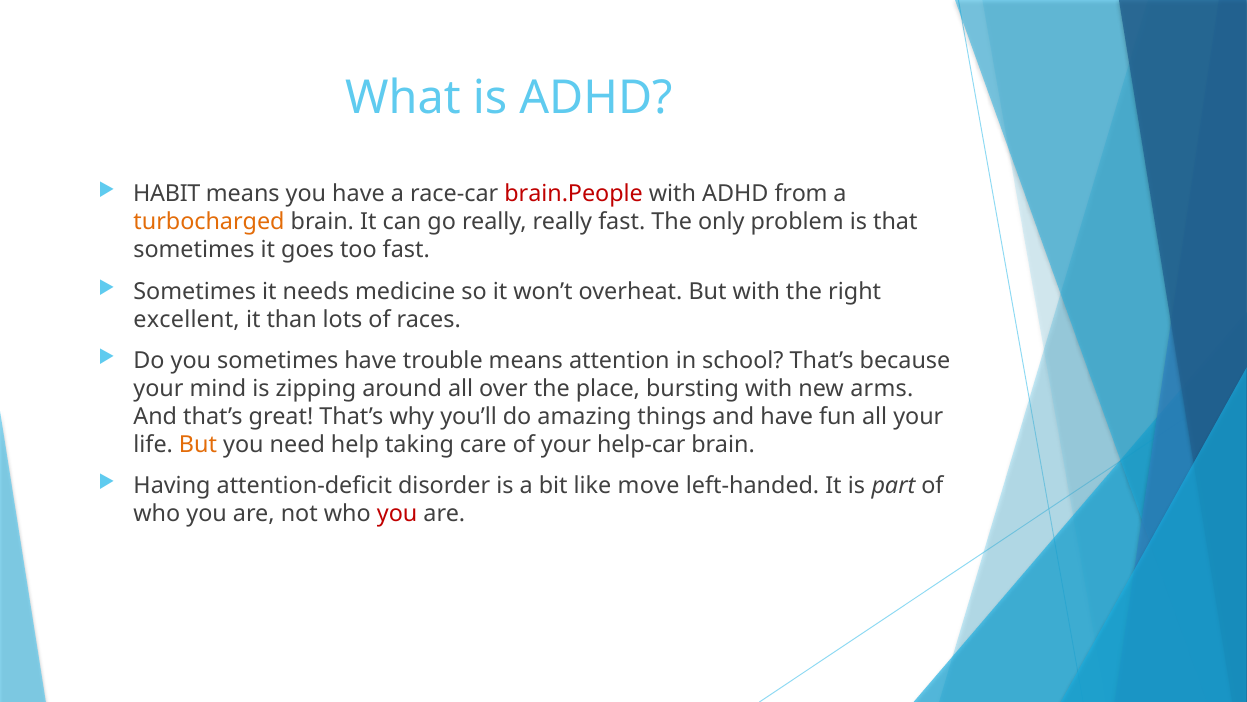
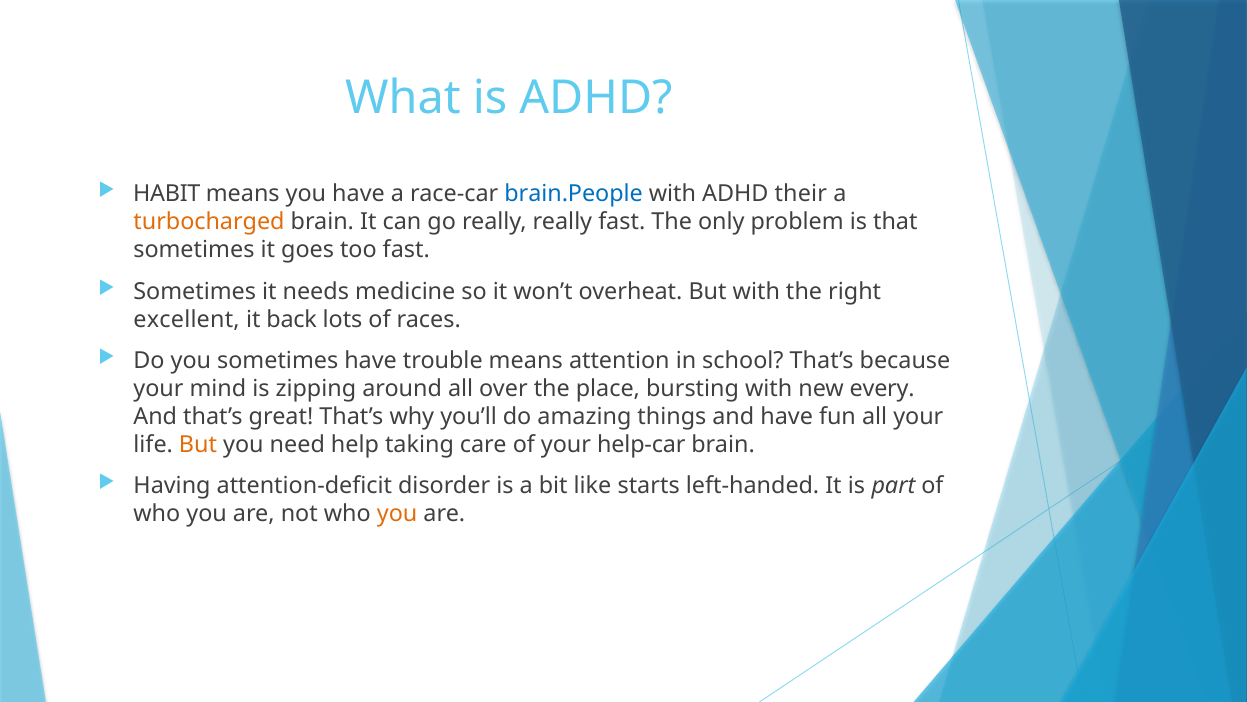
brain.People colour: red -> blue
from: from -> their
than: than -> back
arms: arms -> every
move: move -> starts
you at (397, 513) colour: red -> orange
